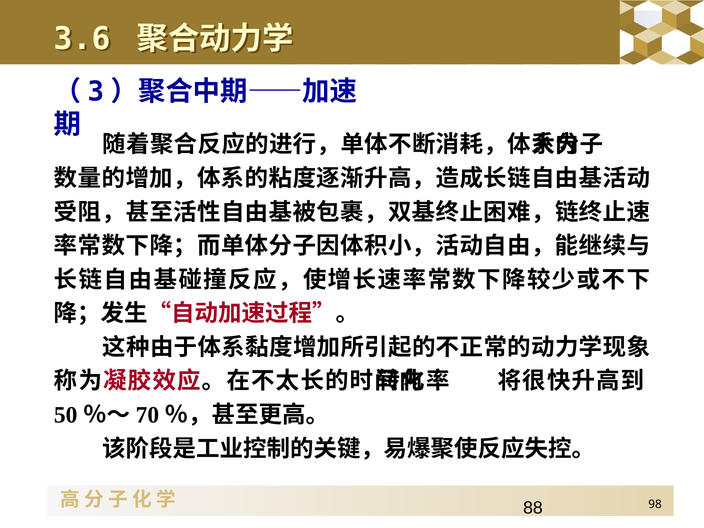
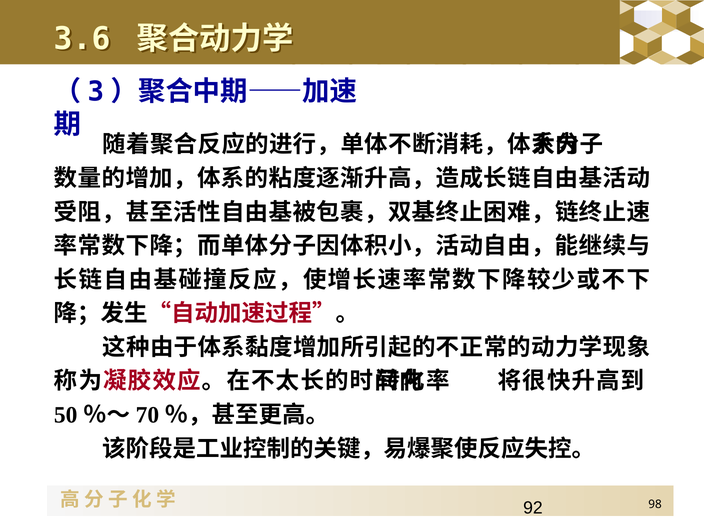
88: 88 -> 92
